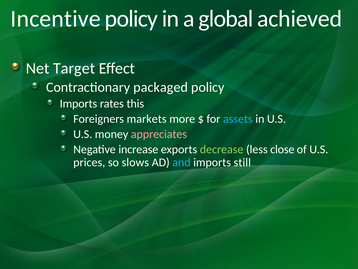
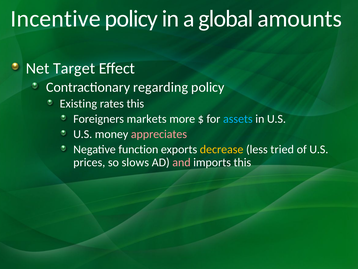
achieved: achieved -> amounts
packaged: packaged -> regarding
Imports at (78, 103): Imports -> Existing
increase: increase -> function
decrease colour: light green -> yellow
close: close -> tried
and colour: light blue -> pink
imports still: still -> this
